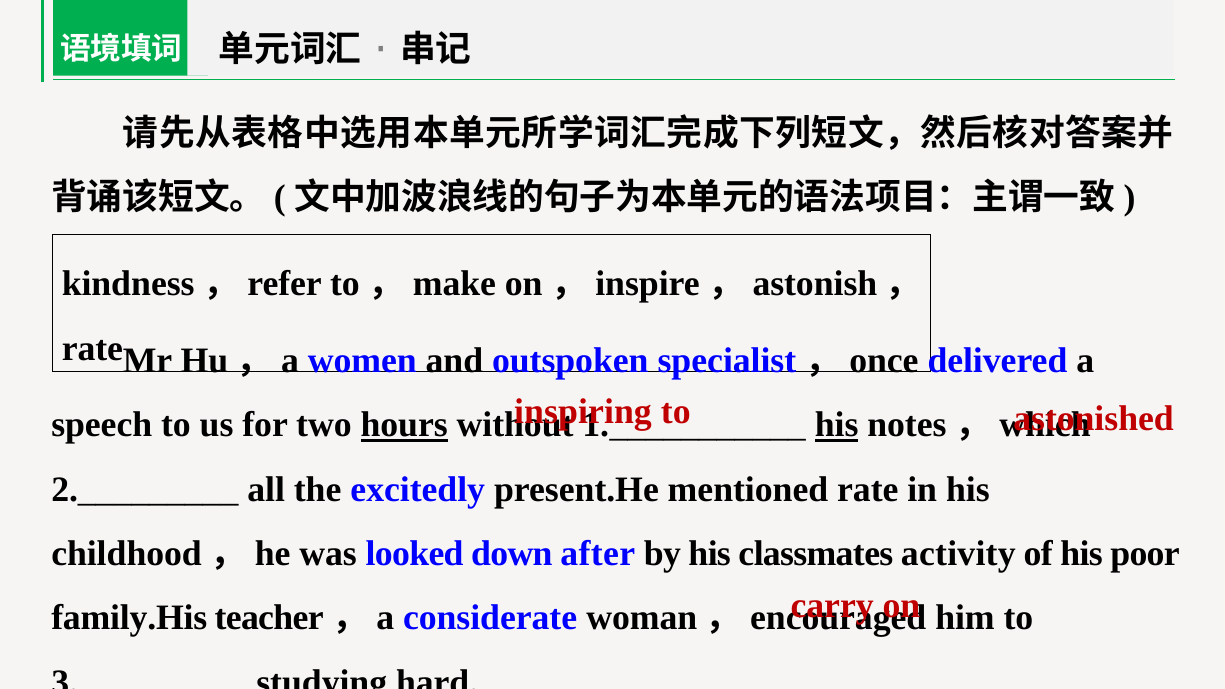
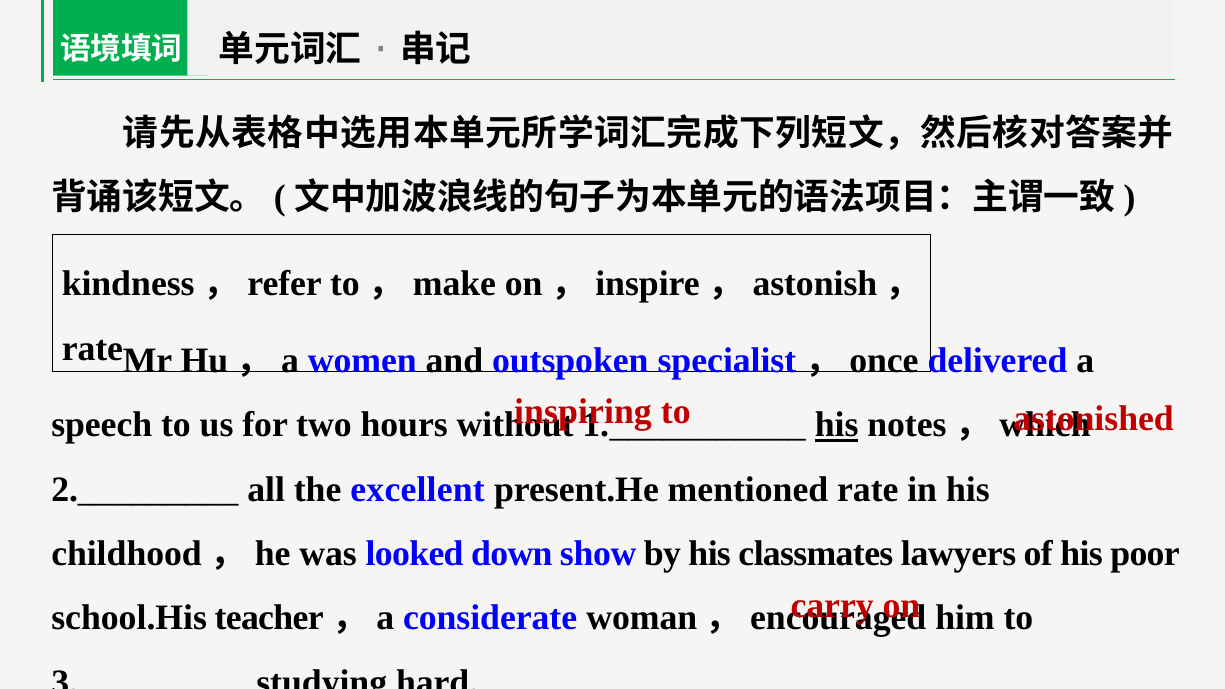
hours underline: present -> none
excitedly: excitedly -> excellent
after: after -> show
activity: activity -> lawyers
family.His: family.His -> school.His
